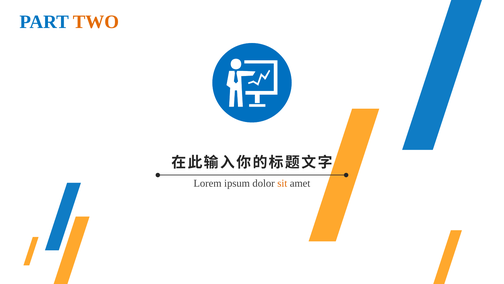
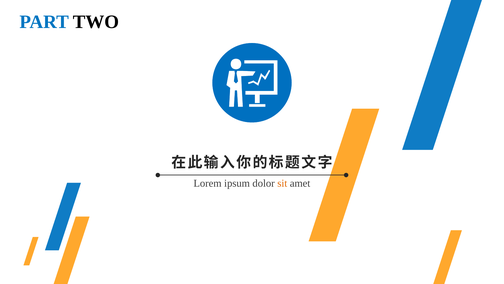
TWO colour: orange -> black
